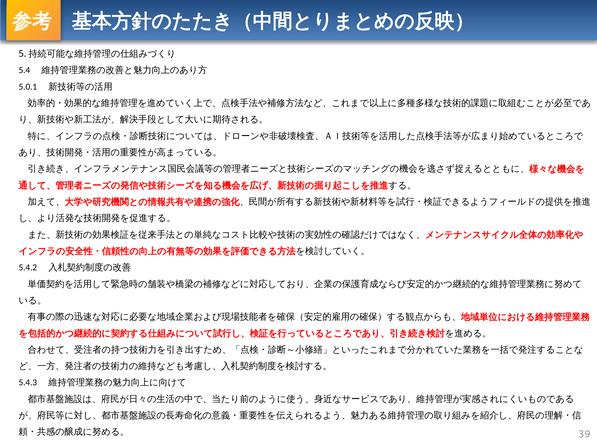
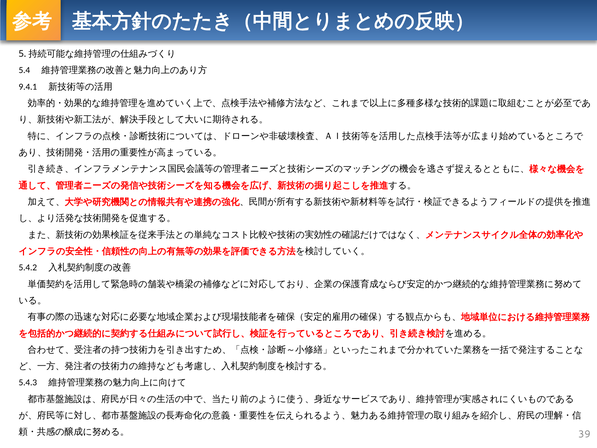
5.0.1: 5.0.1 -> 9.4.1
